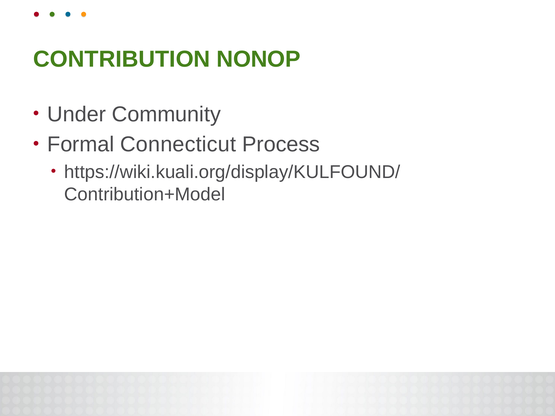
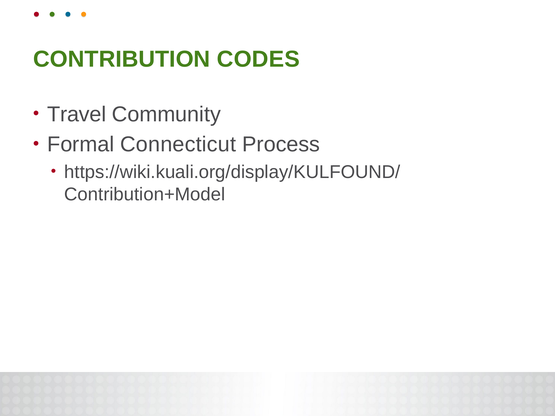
NONOP: NONOP -> CODES
Under: Under -> Travel
